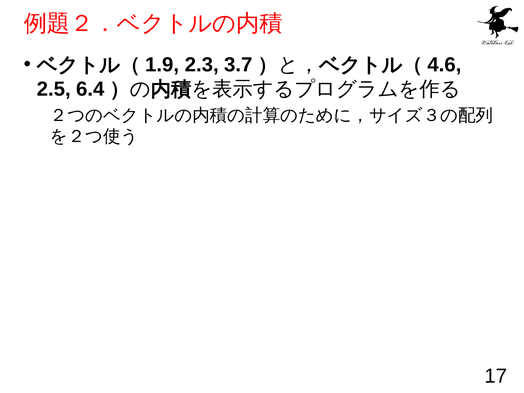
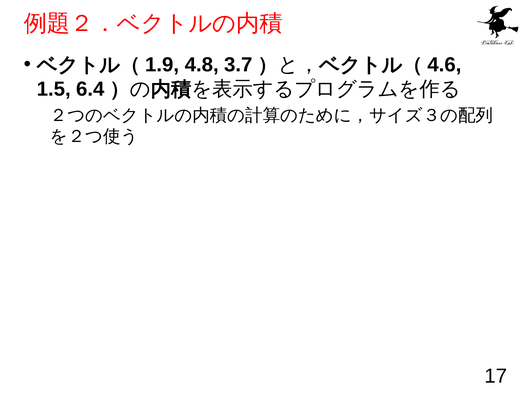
2.3: 2.3 -> 4.8
2.5: 2.5 -> 1.5
